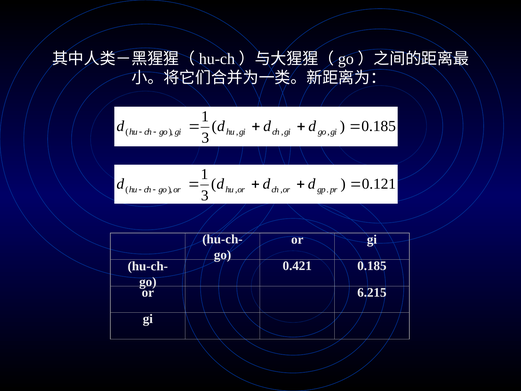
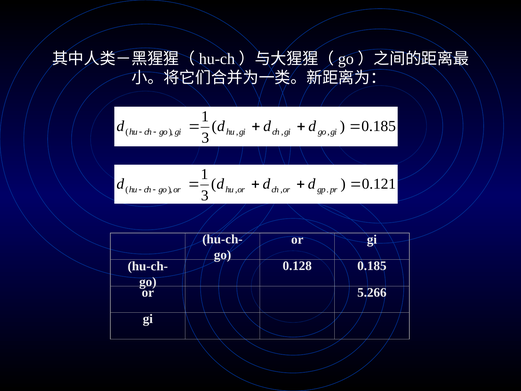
0.421: 0.421 -> 0.128
6.215: 6.215 -> 5.266
